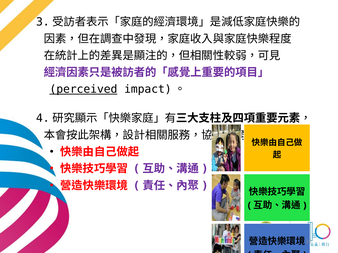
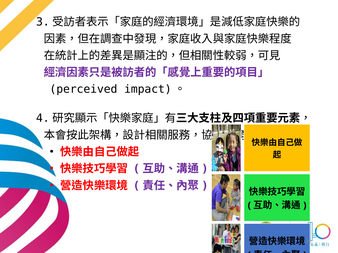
perceived underline: present -> none
